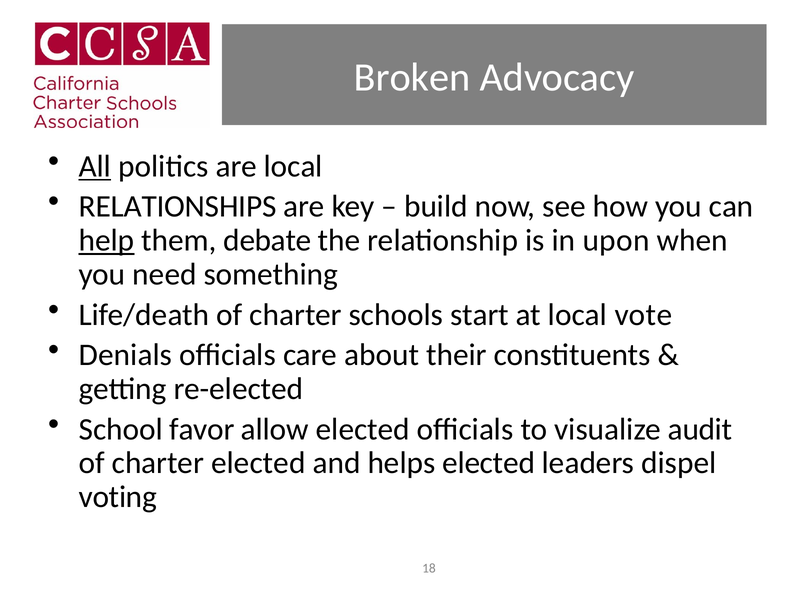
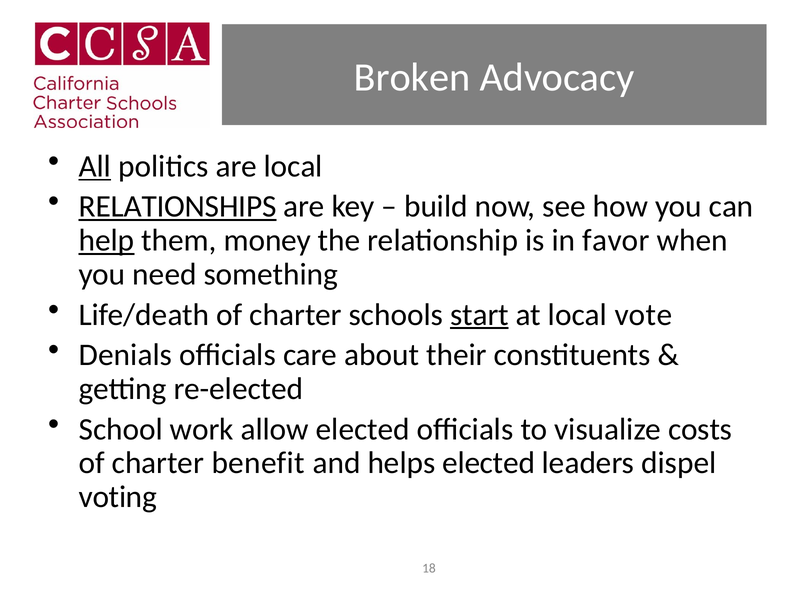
RELATIONSHIPS underline: none -> present
debate: debate -> money
upon: upon -> favor
start underline: none -> present
favor: favor -> work
audit: audit -> costs
charter elected: elected -> benefit
